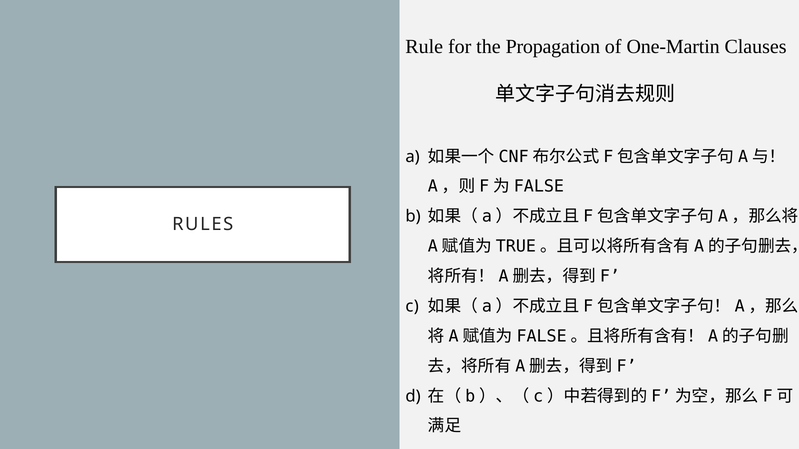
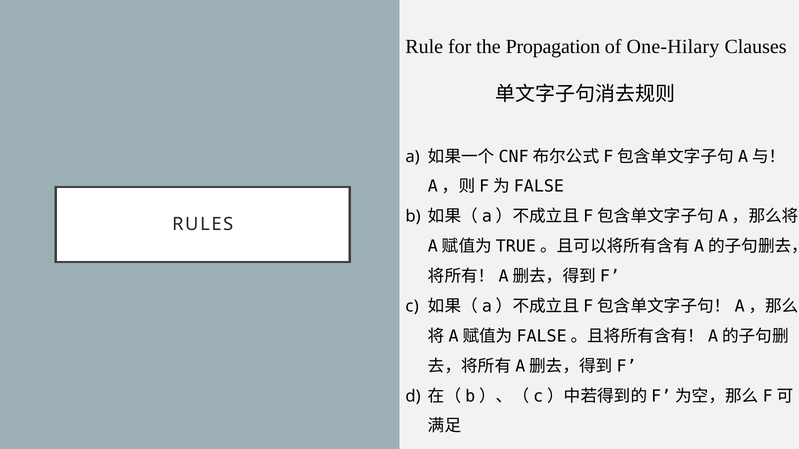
One-Martin: One-Martin -> One-Hilary
